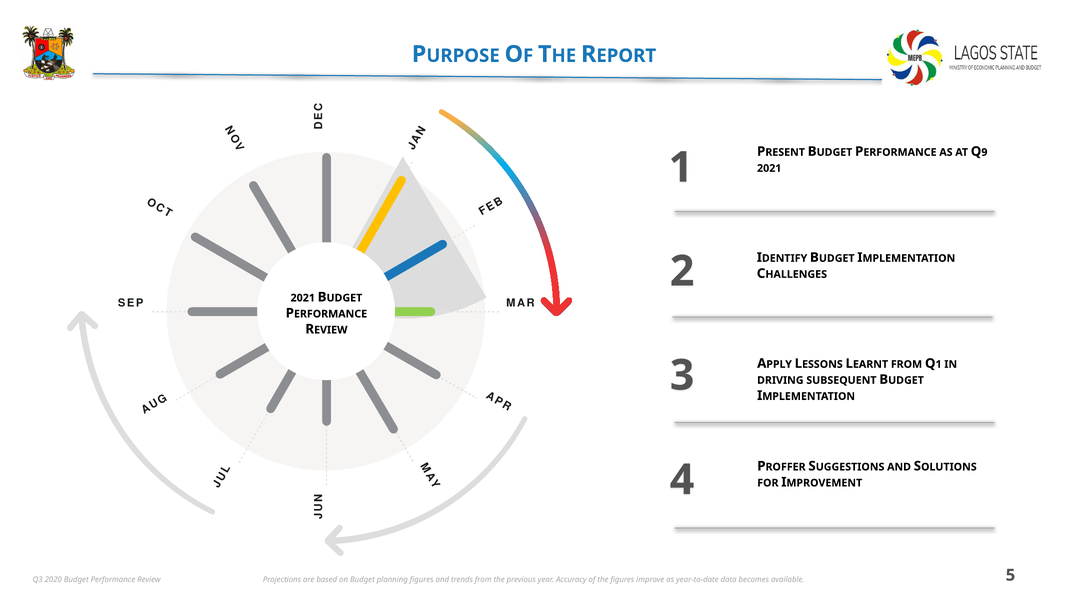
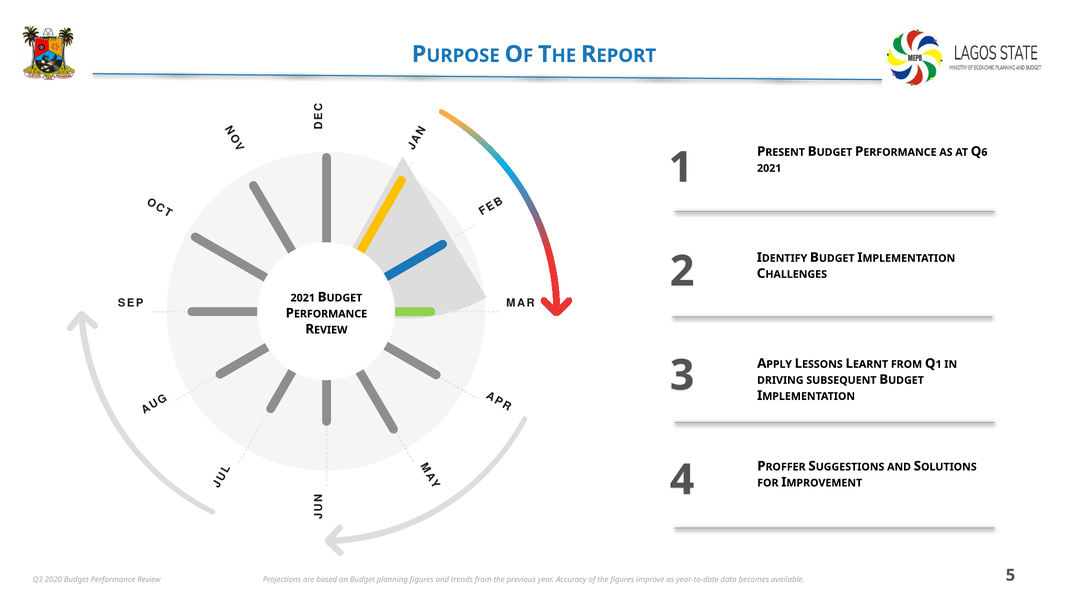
9: 9 -> 6
